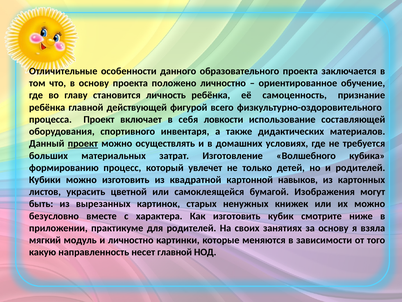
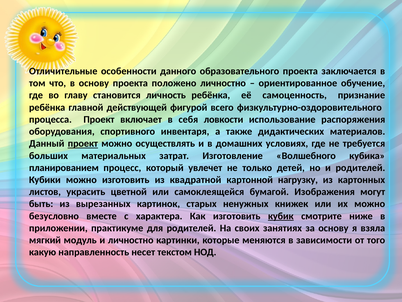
составляющей: составляющей -> распоряжения
формированию: формированию -> планированием
навыков: навыков -> нагрузку
кубик underline: none -> present
несет главной: главной -> текстом
